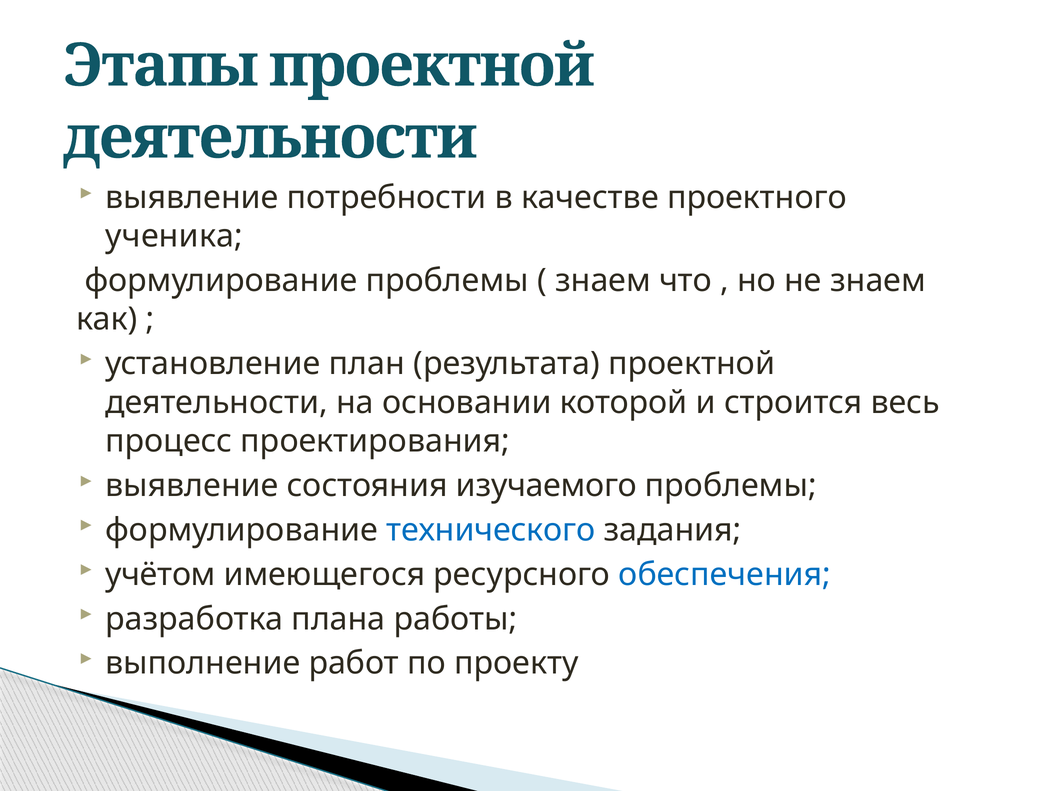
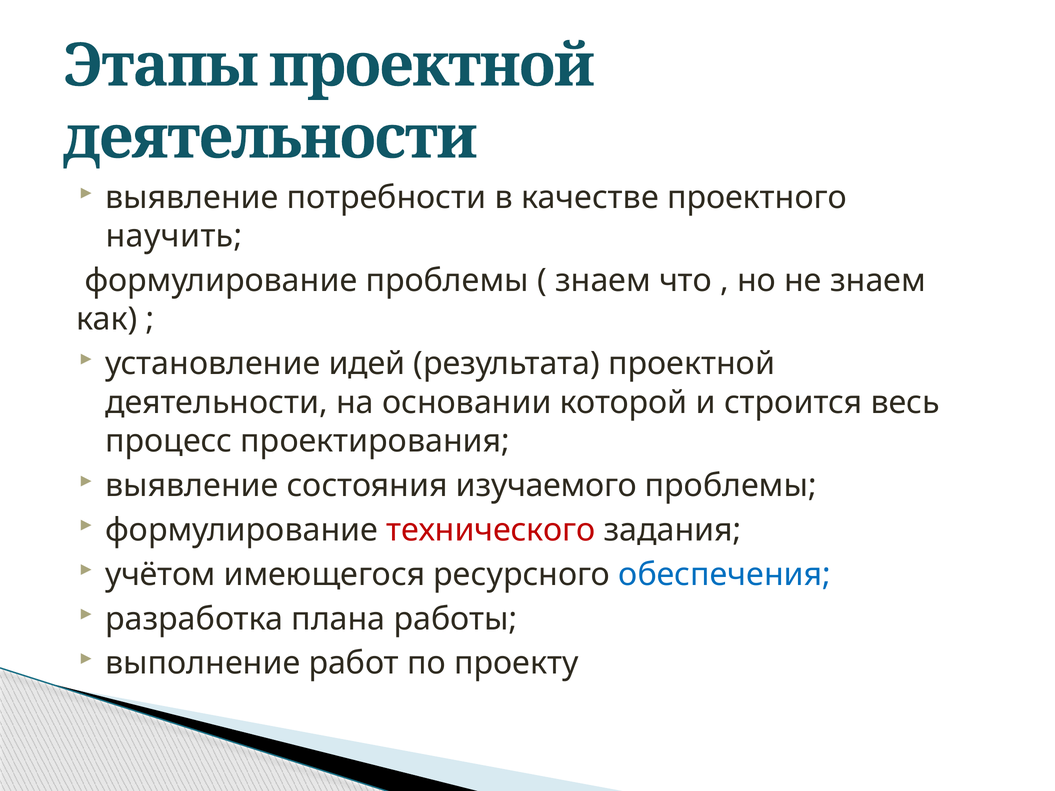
ученика: ученика -> научить
план: план -> идей
технического colour: blue -> red
